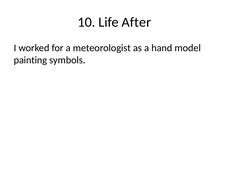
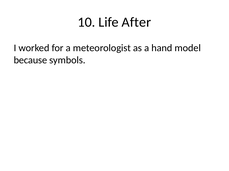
painting: painting -> because
